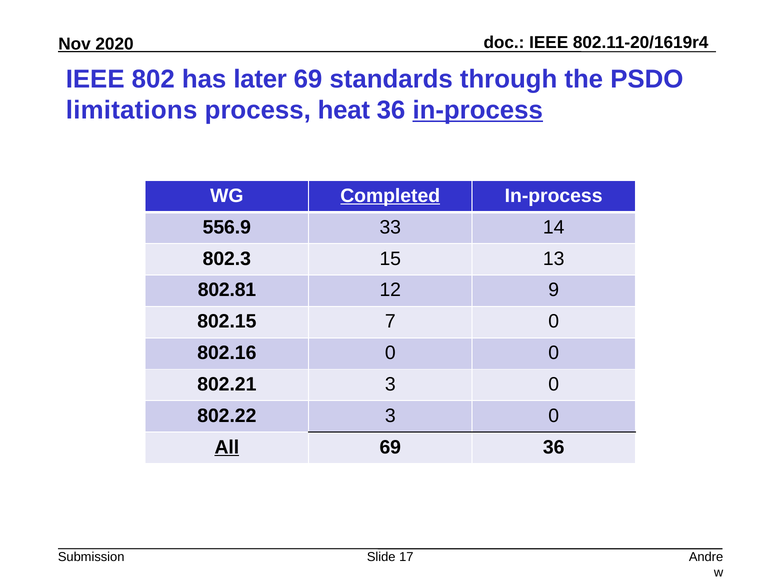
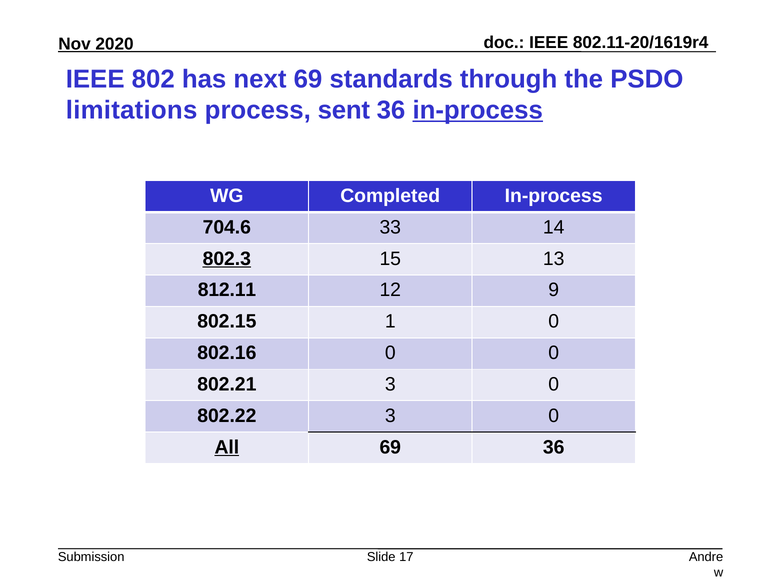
later: later -> next
heat: heat -> sent
Completed underline: present -> none
556.9: 556.9 -> 704.6
802.3 underline: none -> present
802.81: 802.81 -> 812.11
7: 7 -> 1
